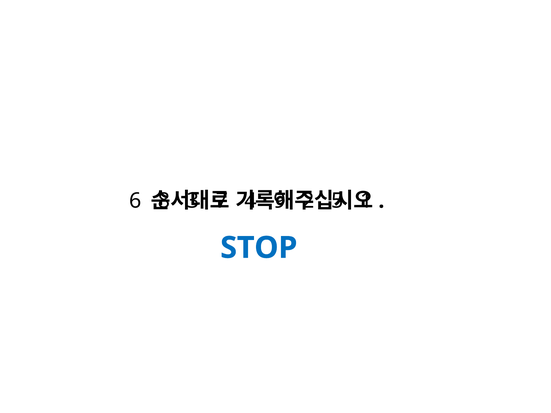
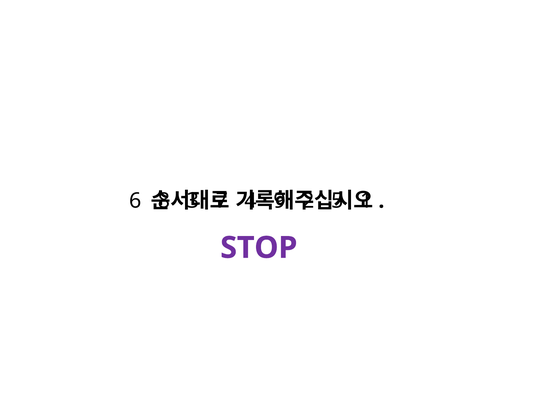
STOP colour: blue -> purple
